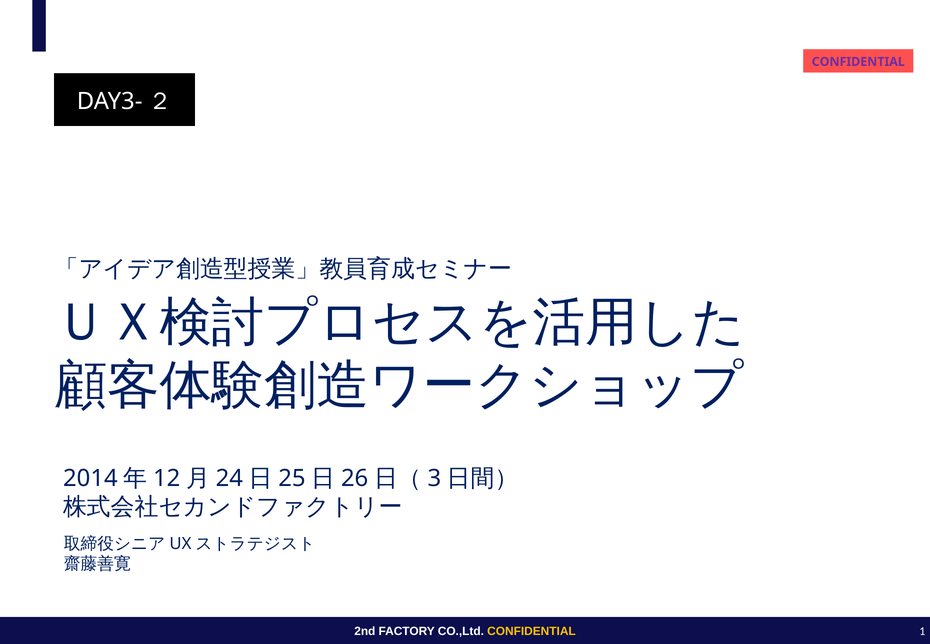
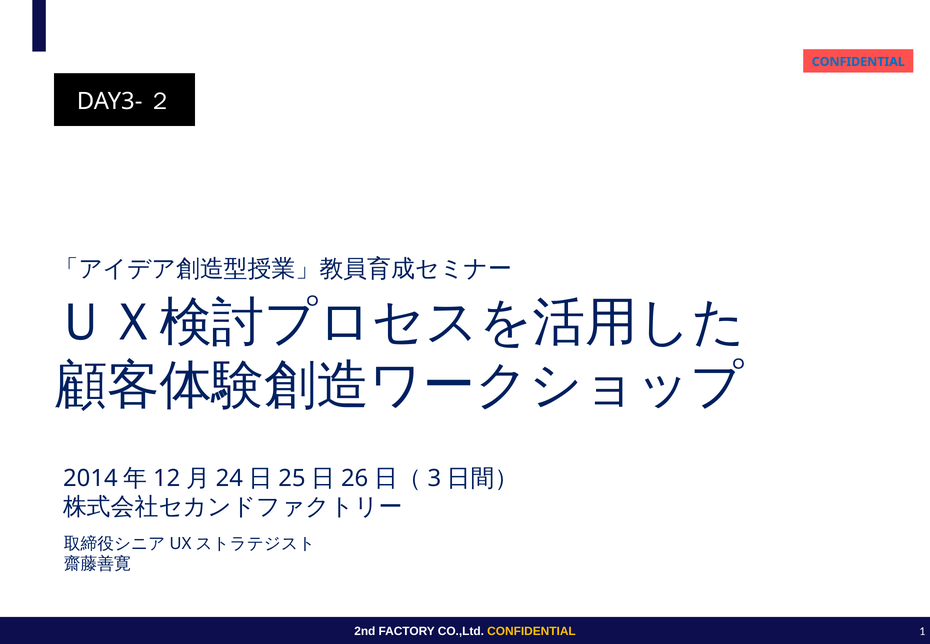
CONFIDENTIAL at (858, 62) colour: purple -> blue
